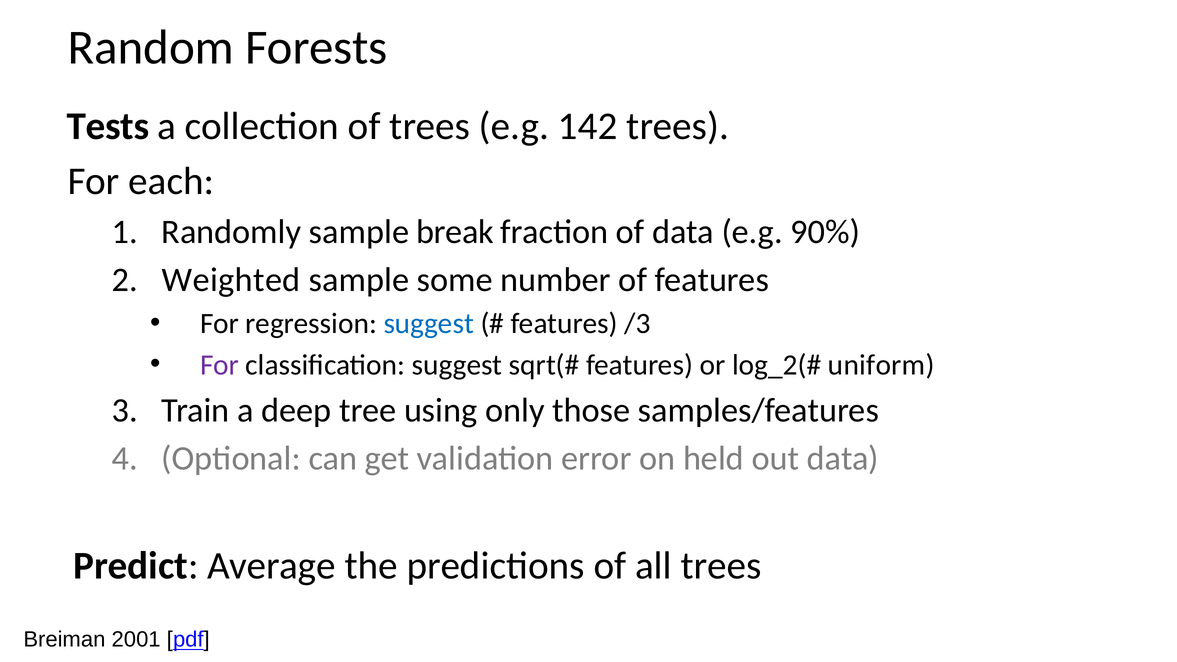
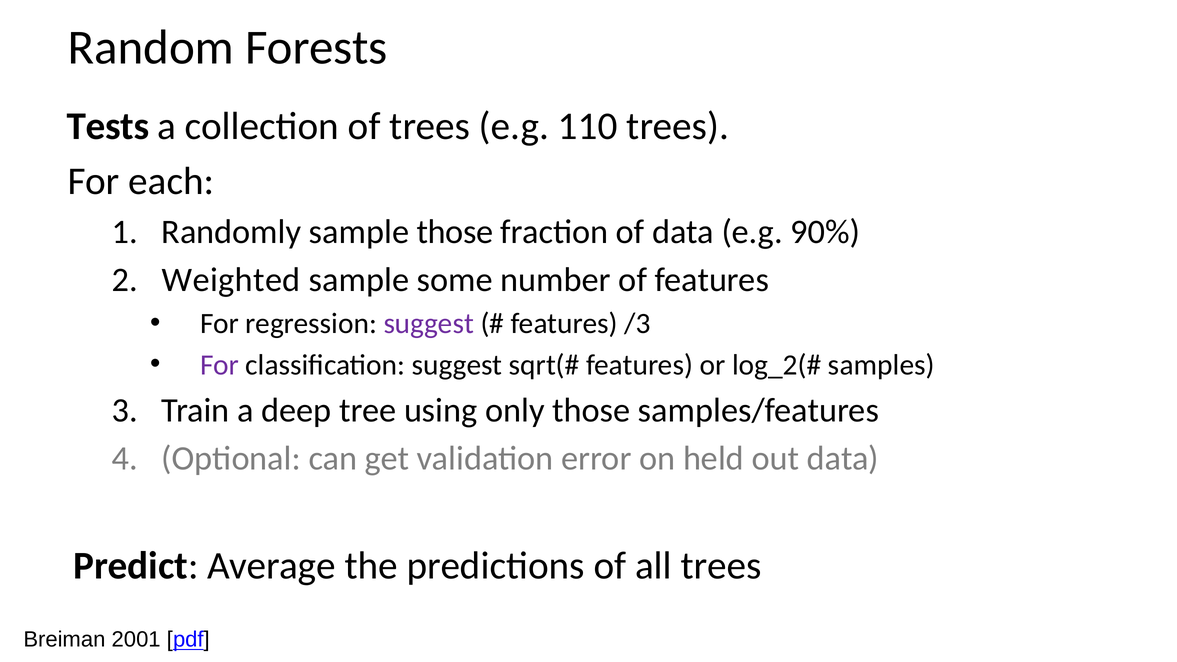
142: 142 -> 110
sample break: break -> those
suggest at (429, 324) colour: blue -> purple
uniform: uniform -> samples
